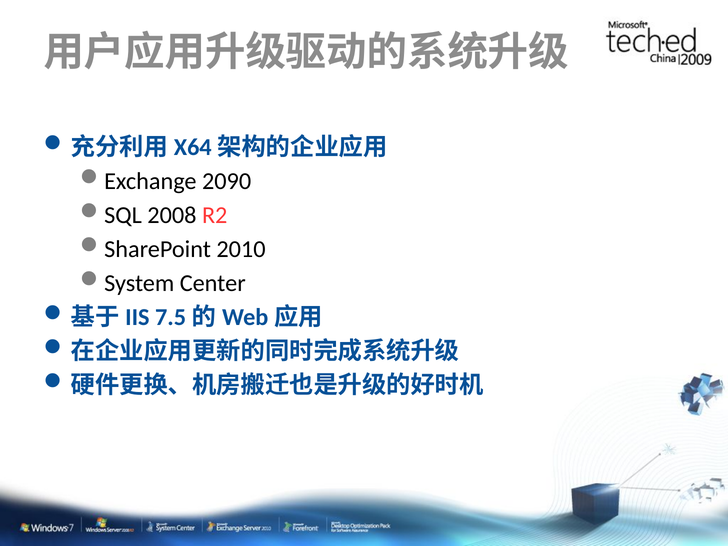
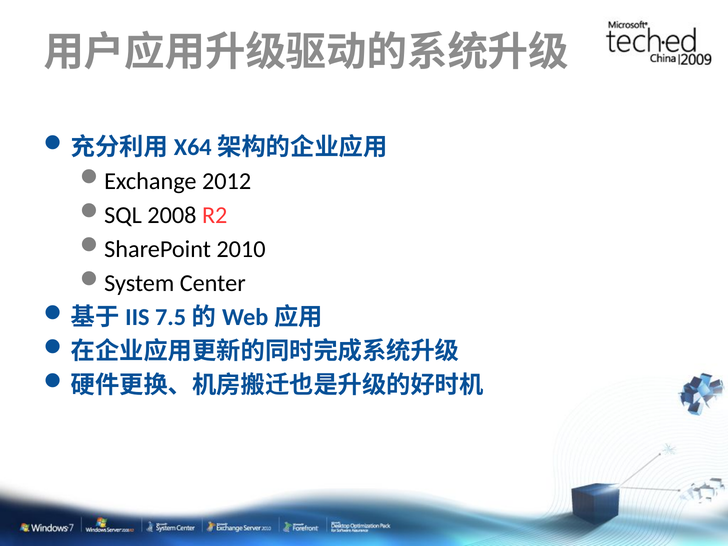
2090: 2090 -> 2012
